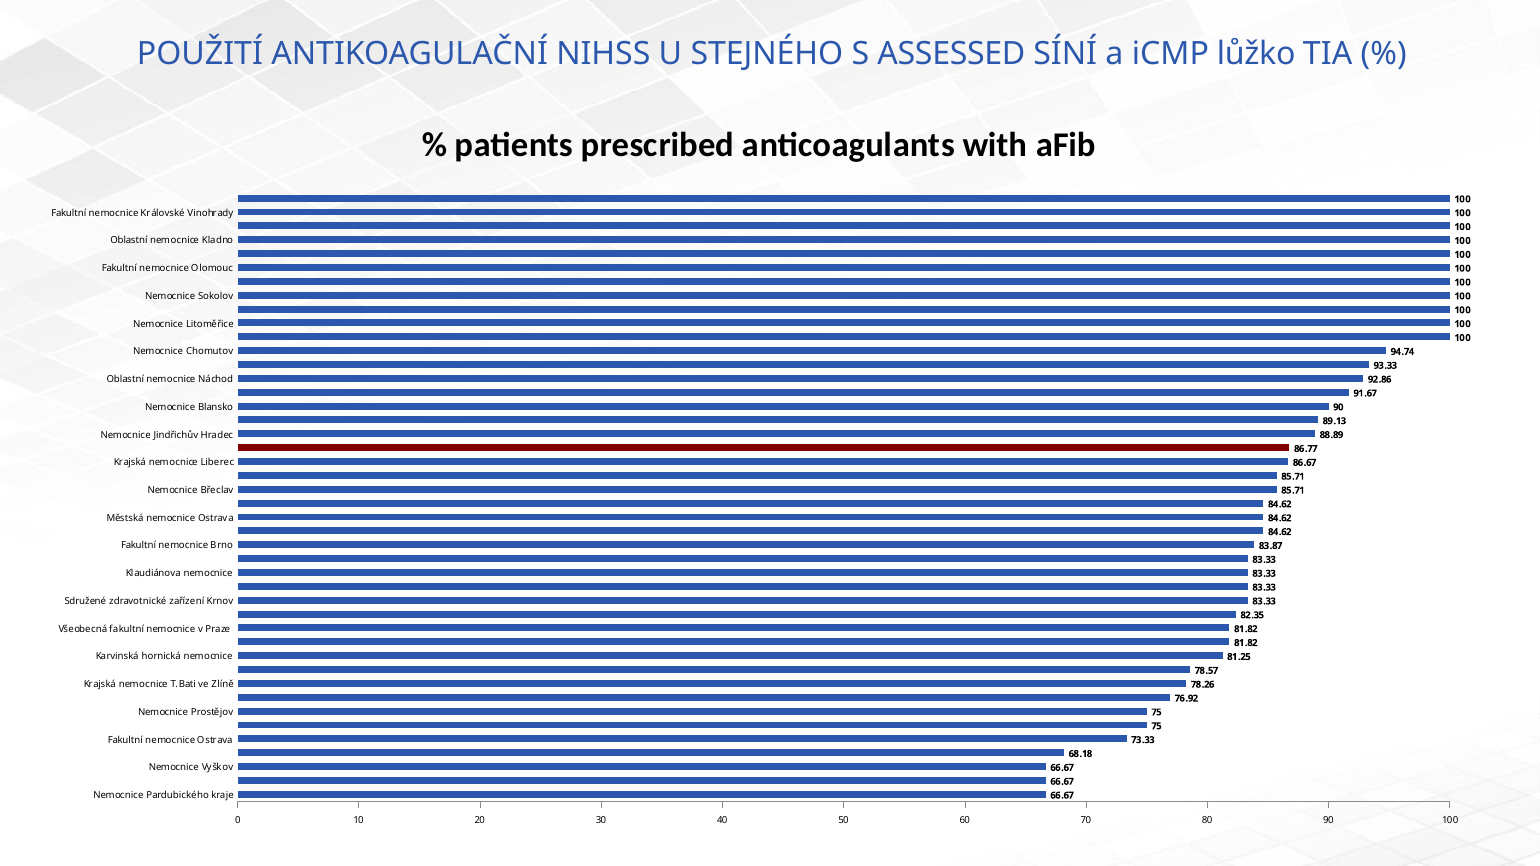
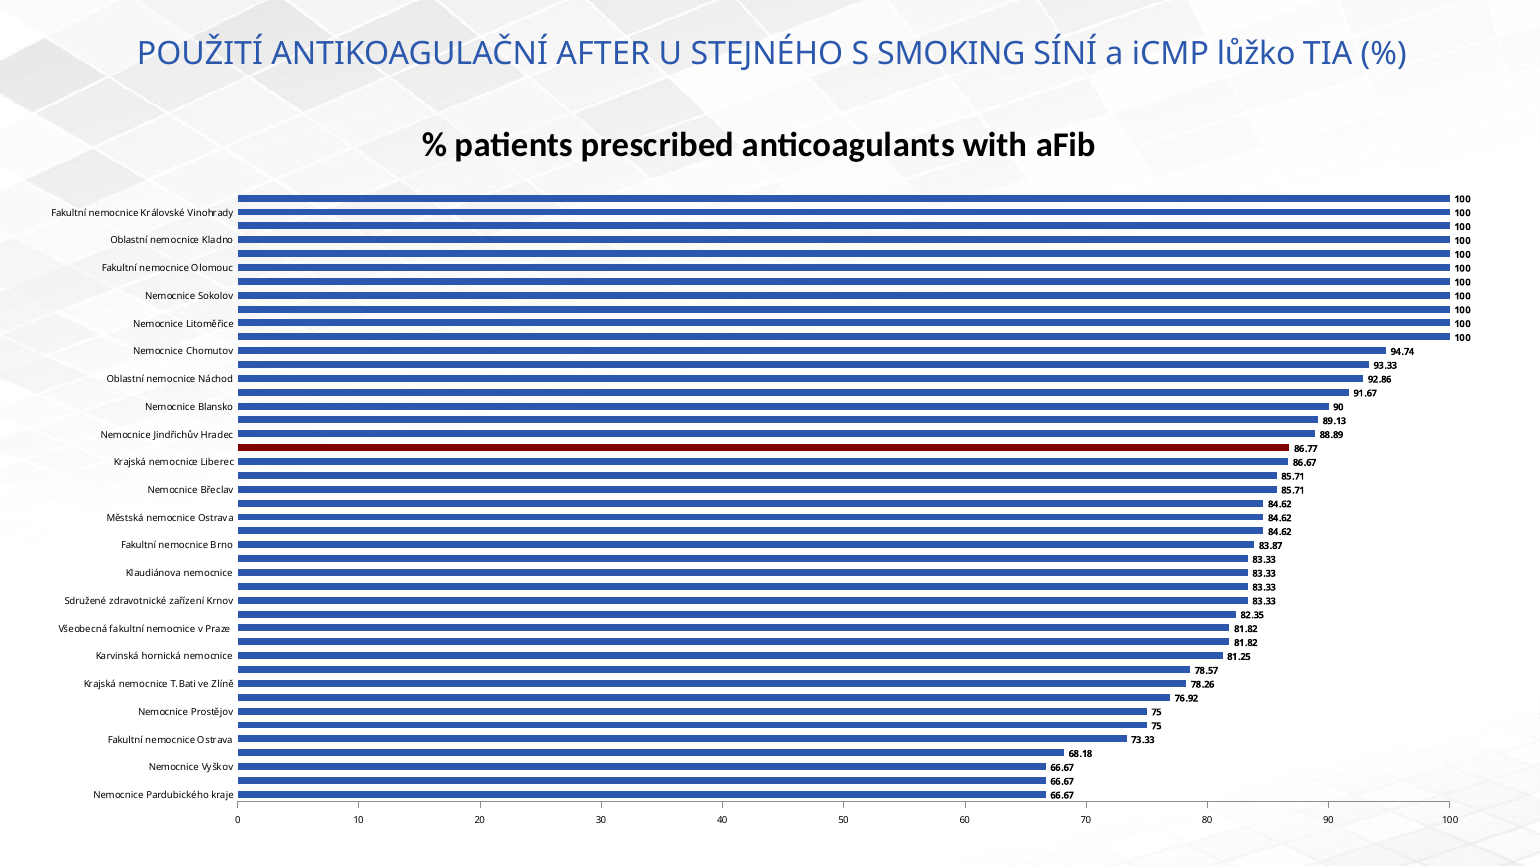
NIHSS: NIHSS -> AFTER
ASSESSED: ASSESSED -> SMOKING
